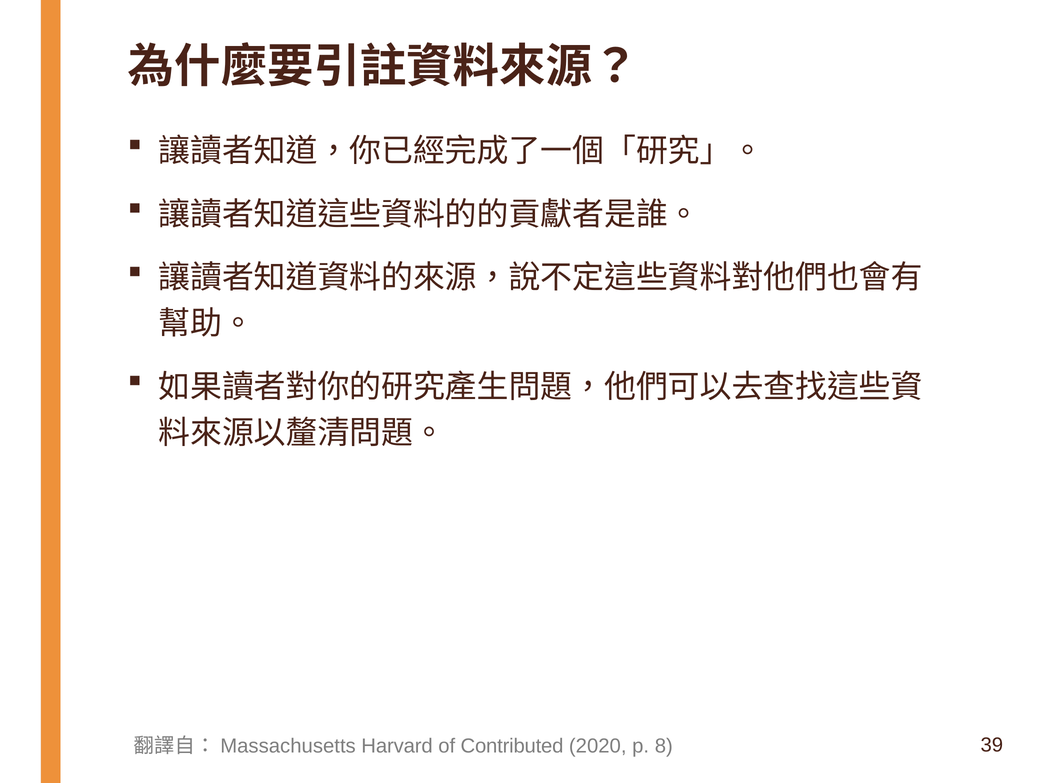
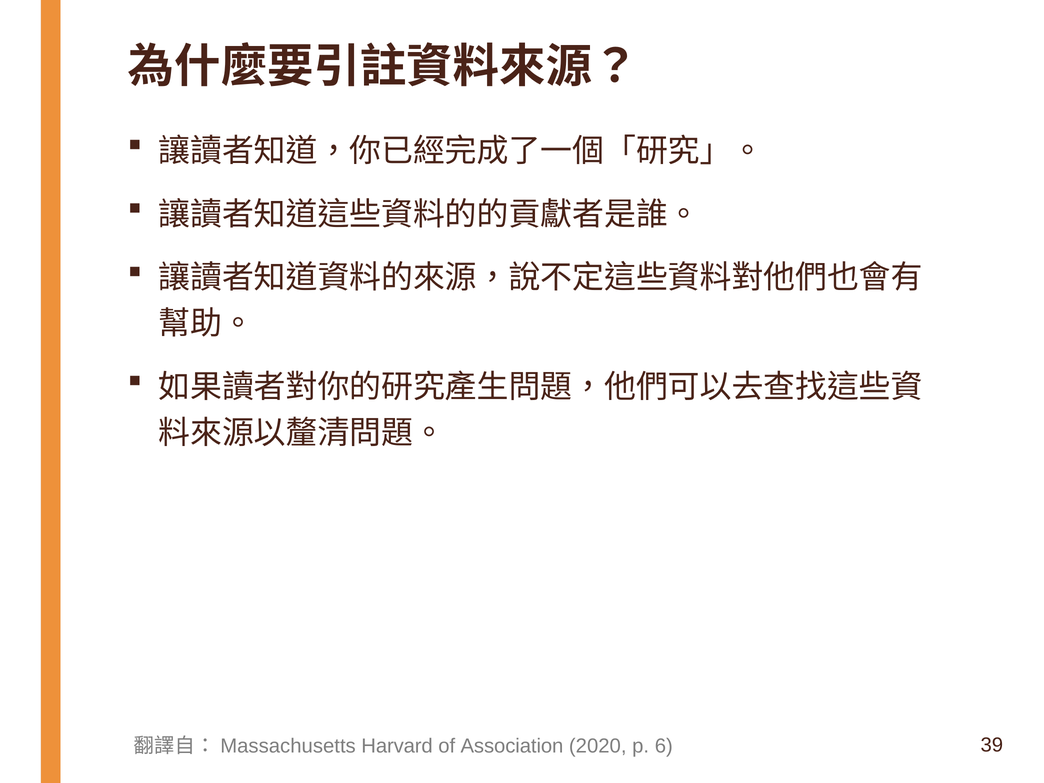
Contributed: Contributed -> Association
8: 8 -> 6
